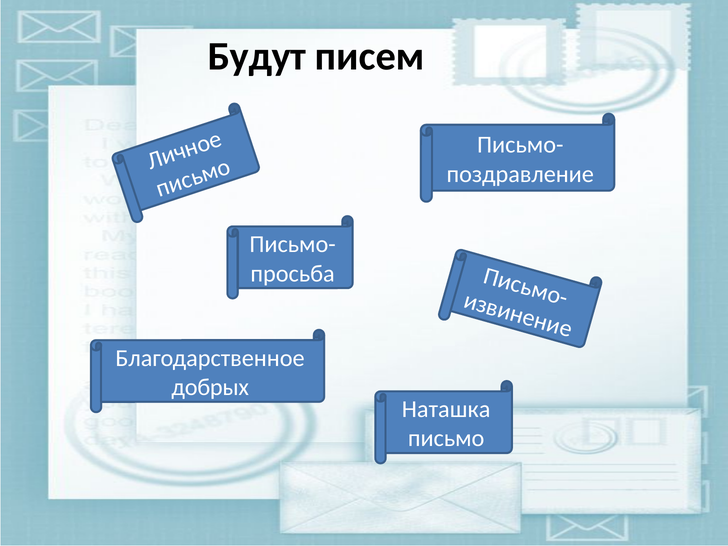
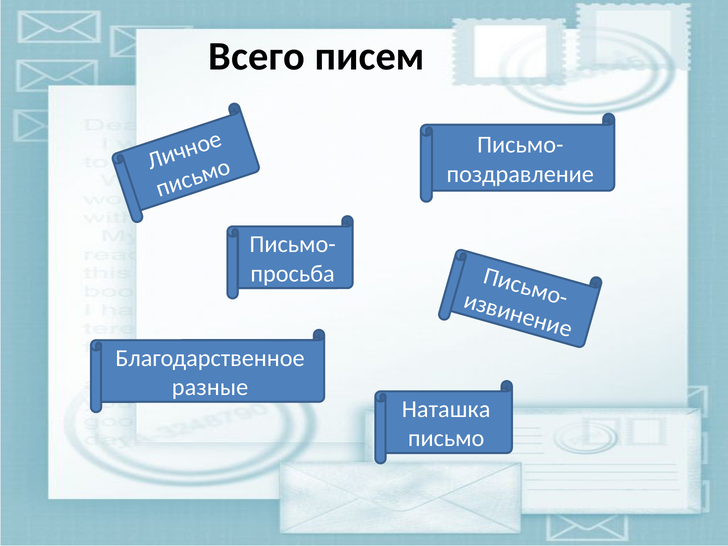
Будут: Будут -> Всего
добрых: добрых -> разные
